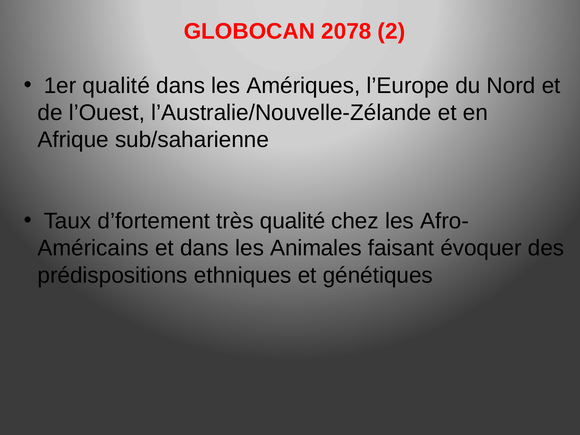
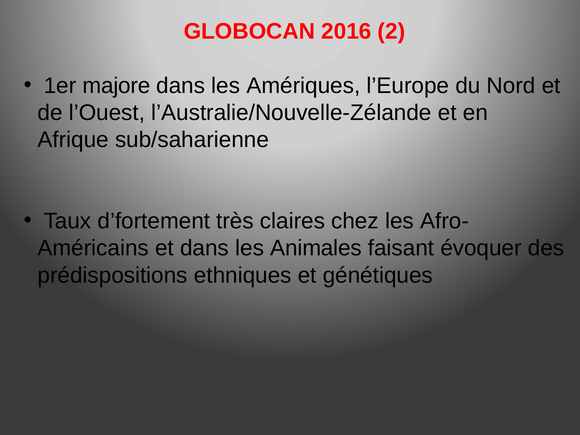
2078: 2078 -> 2016
1er qualité: qualité -> majore
très qualité: qualité -> claires
